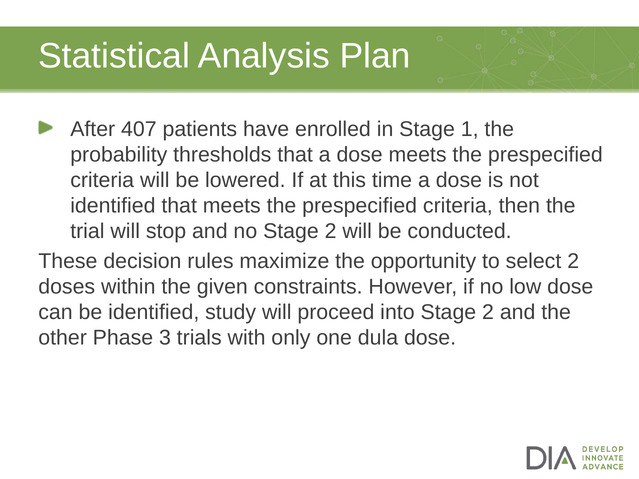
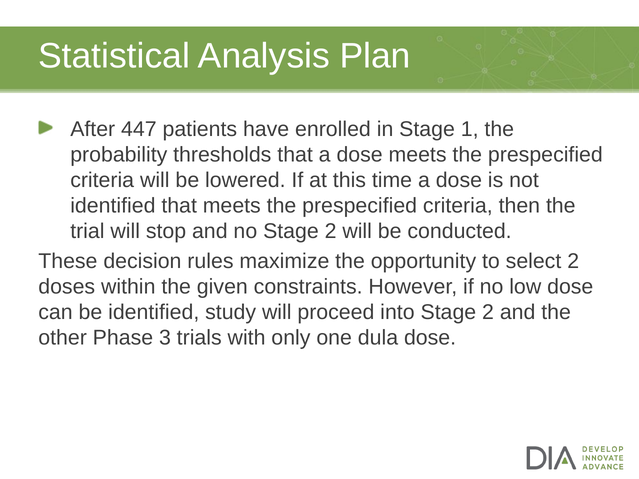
407: 407 -> 447
